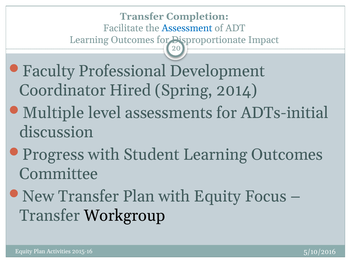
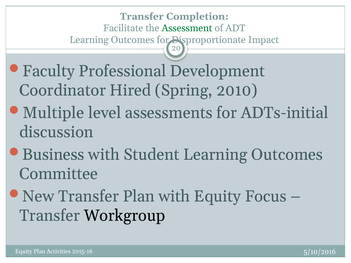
Assessment colour: blue -> green
2014: 2014 -> 2010
Progress: Progress -> Business
